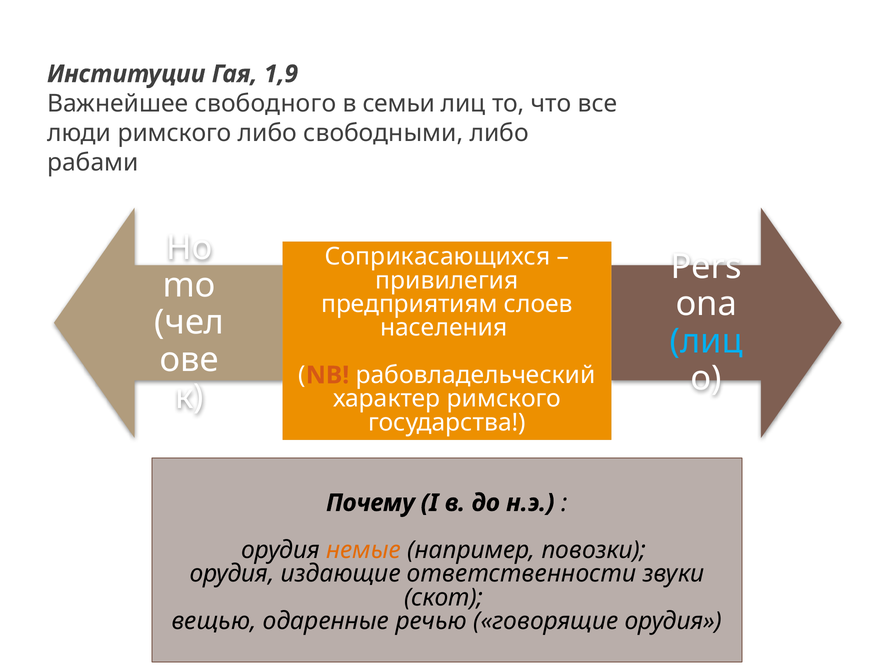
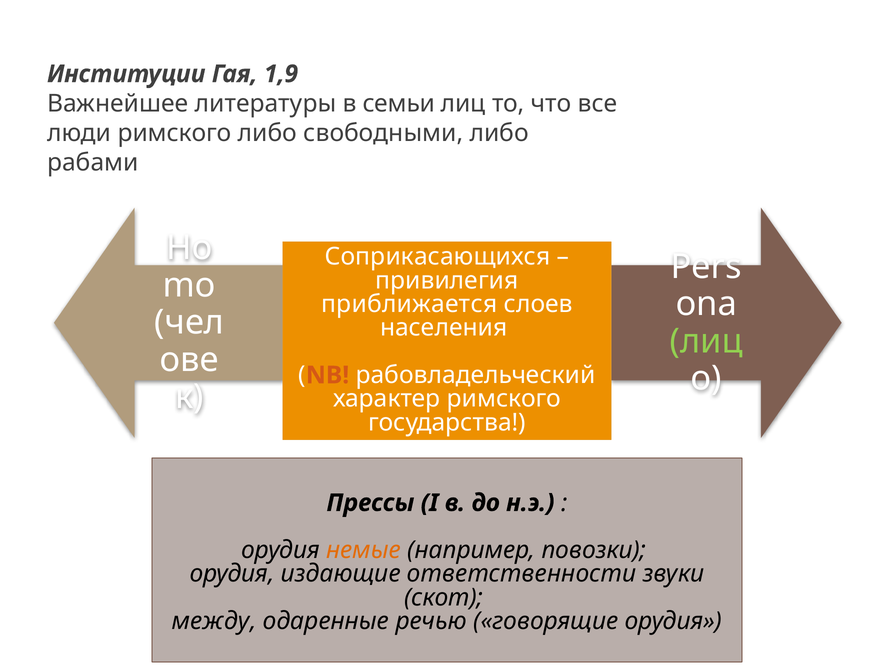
свободного: свободного -> литературы
предприятиям: предприятиям -> приближается
лиц at (706, 341) colour: light blue -> light green
Почему: Почему -> Прессы
вещью: вещью -> между
